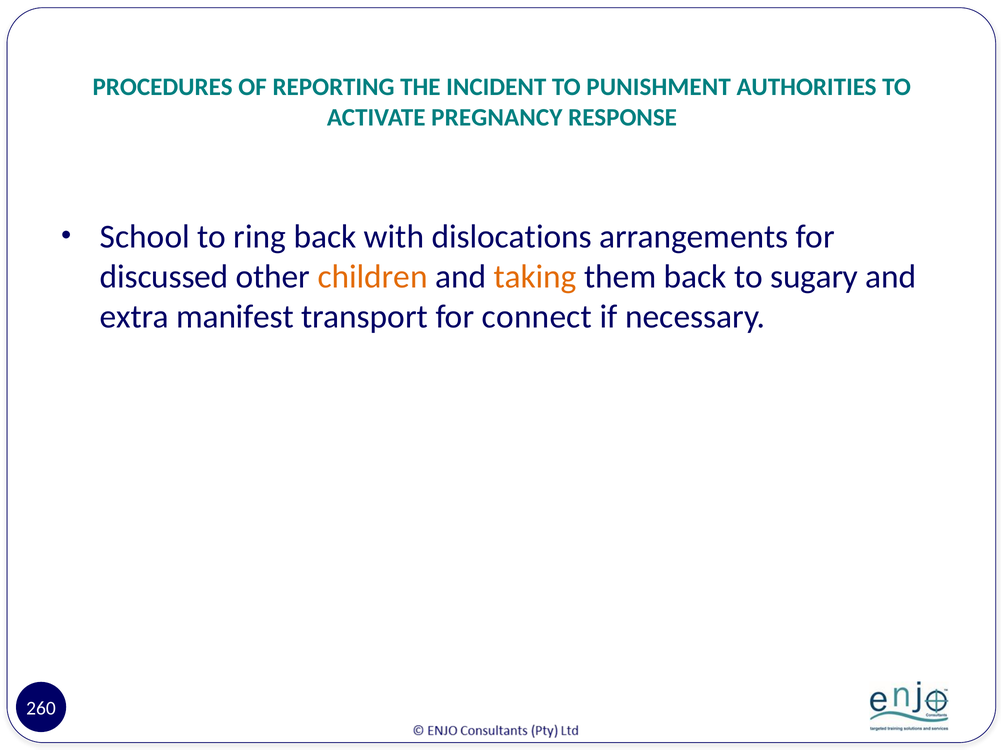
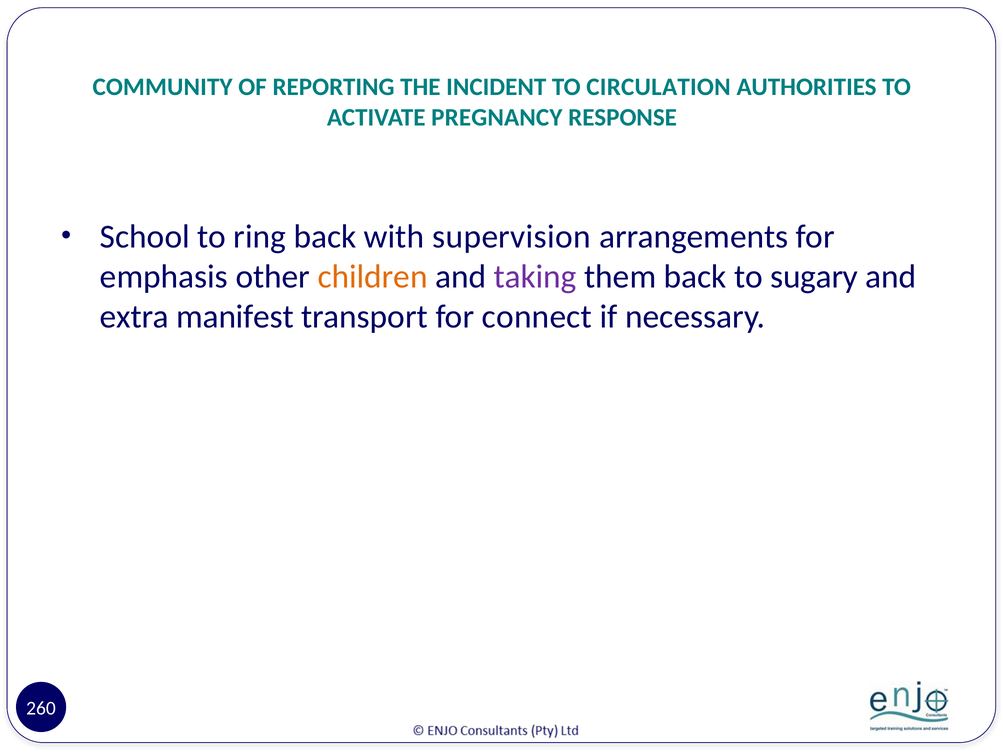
PROCEDURES: PROCEDURES -> COMMUNITY
PUNISHMENT: PUNISHMENT -> CIRCULATION
dislocations: dislocations -> supervision
discussed: discussed -> emphasis
taking colour: orange -> purple
